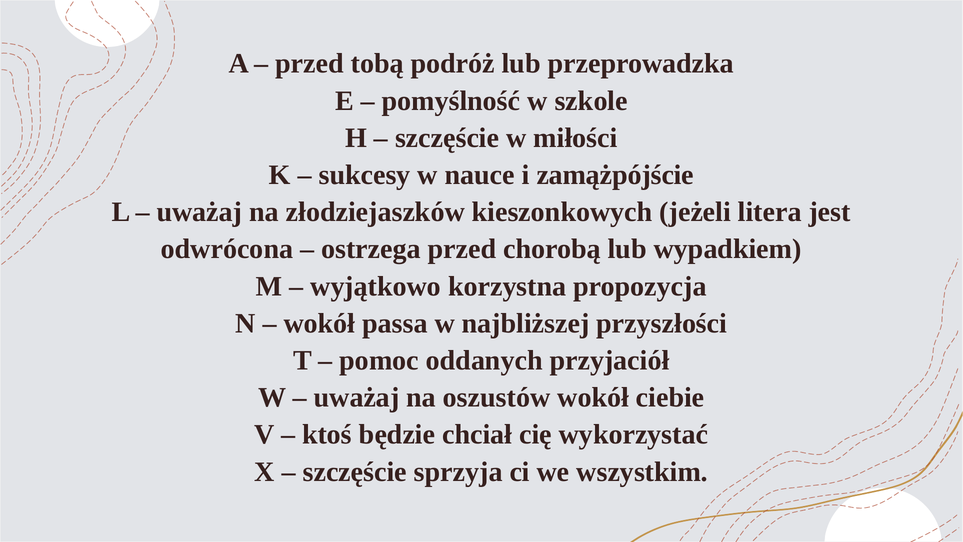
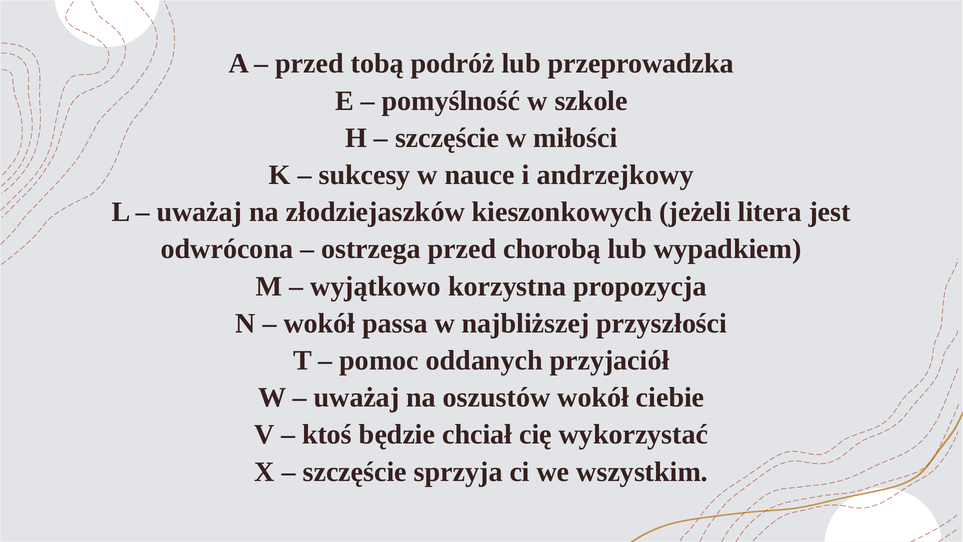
zamążpójście: zamążpójście -> andrzejkowy
